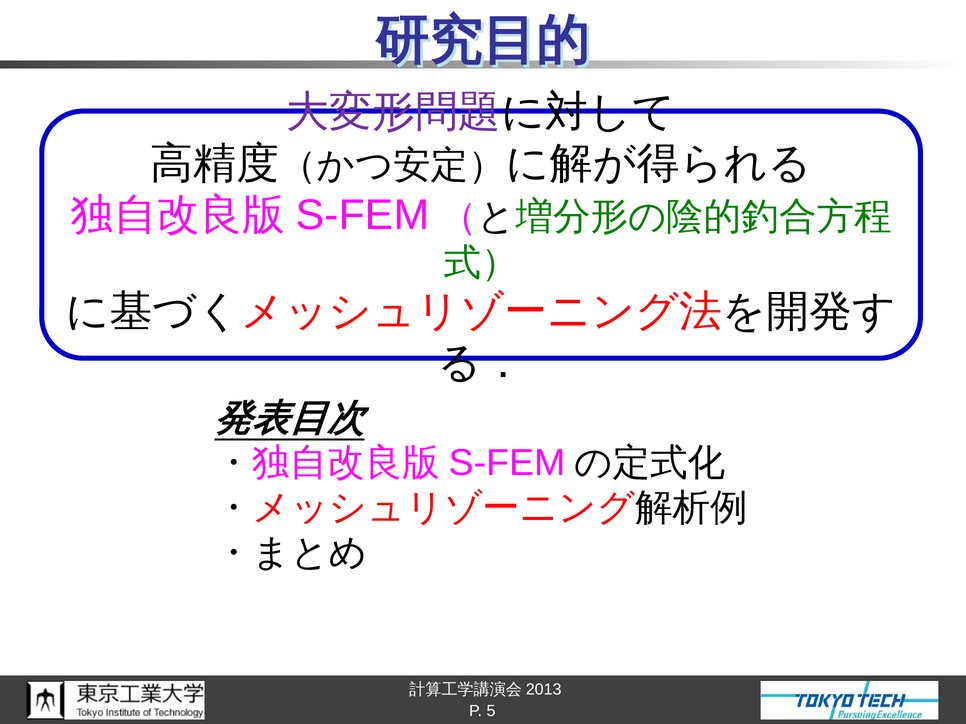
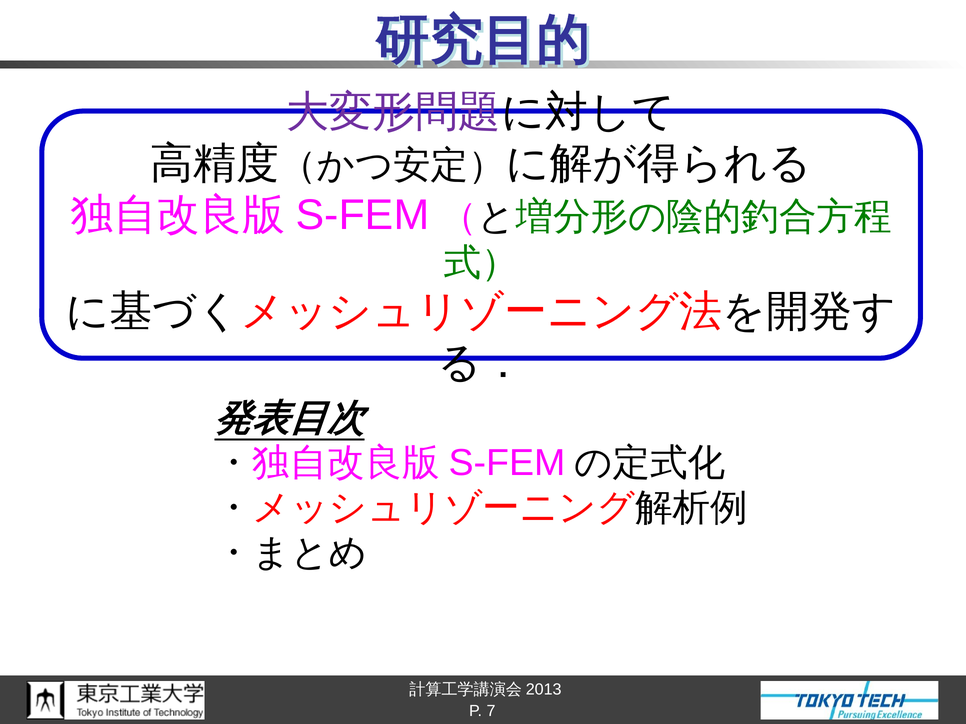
5: 5 -> 7
